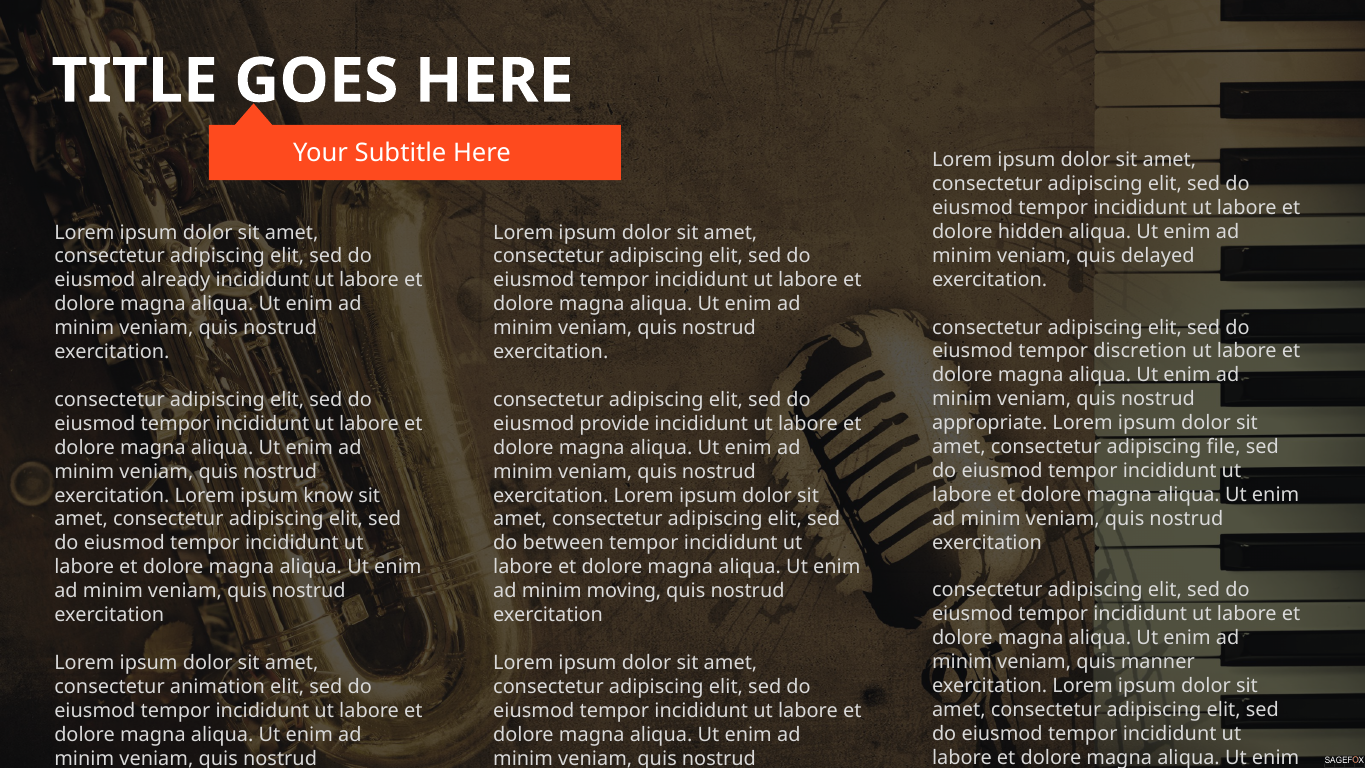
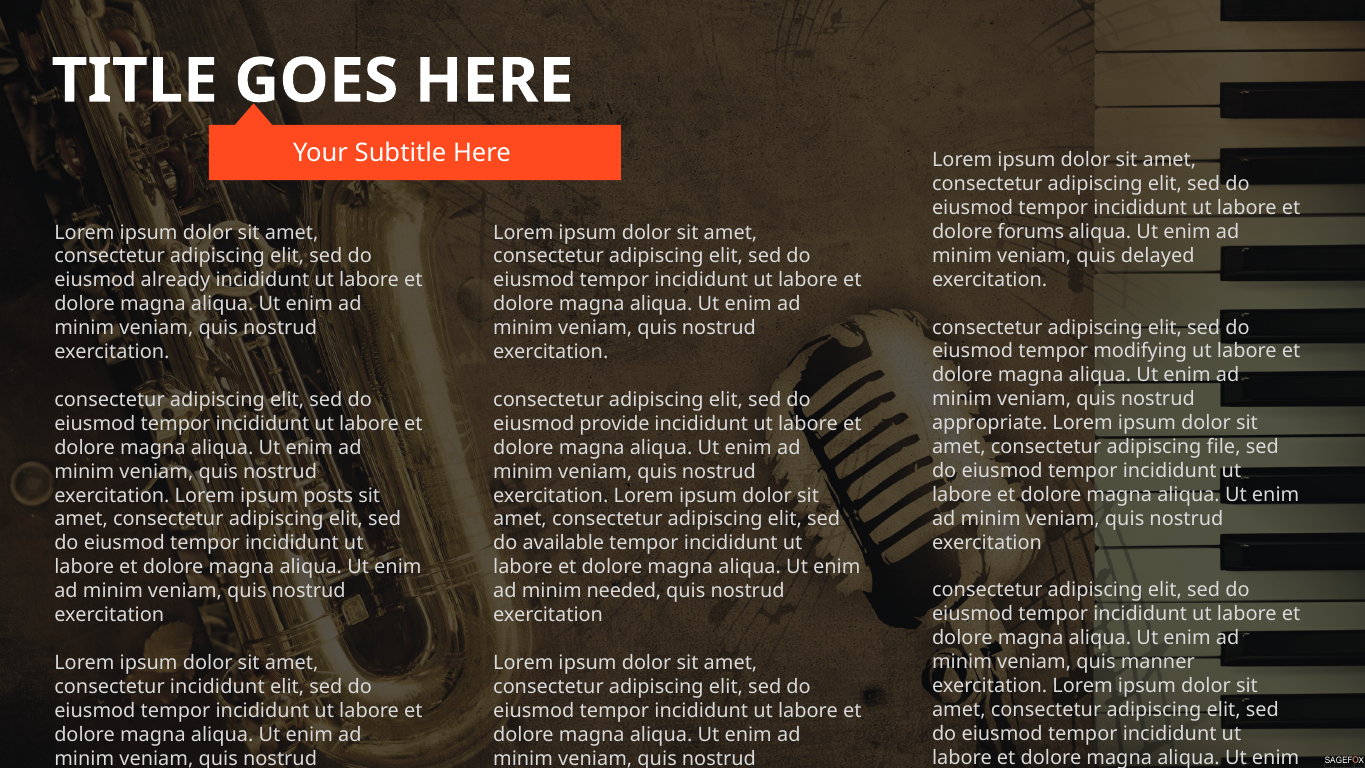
hidden: hidden -> forums
discretion: discretion -> modifying
know: know -> posts
between: between -> available
moving: moving -> needed
consectetur animation: animation -> incididunt
